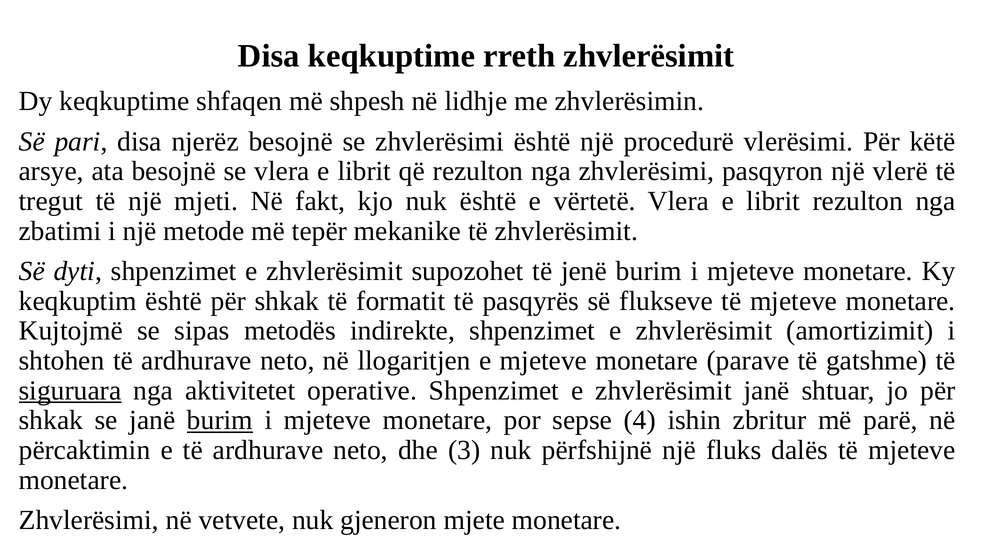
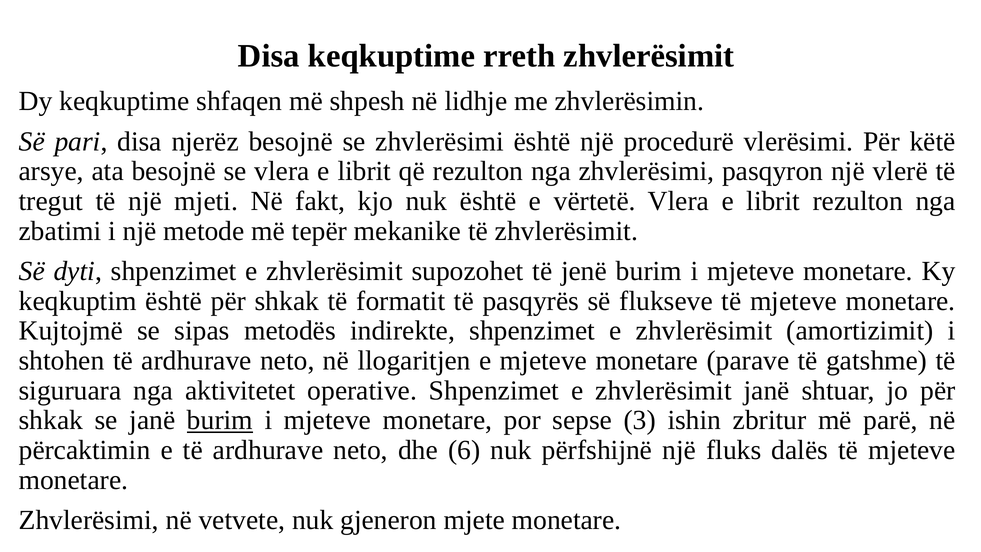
siguruara underline: present -> none
4: 4 -> 3
3: 3 -> 6
